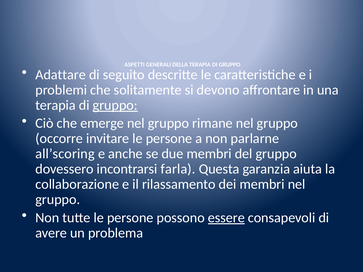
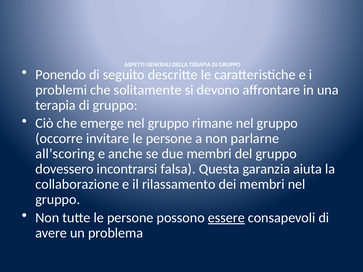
Adattare: Adattare -> Ponendo
gruppo at (115, 105) underline: present -> none
farla: farla -> falsa
